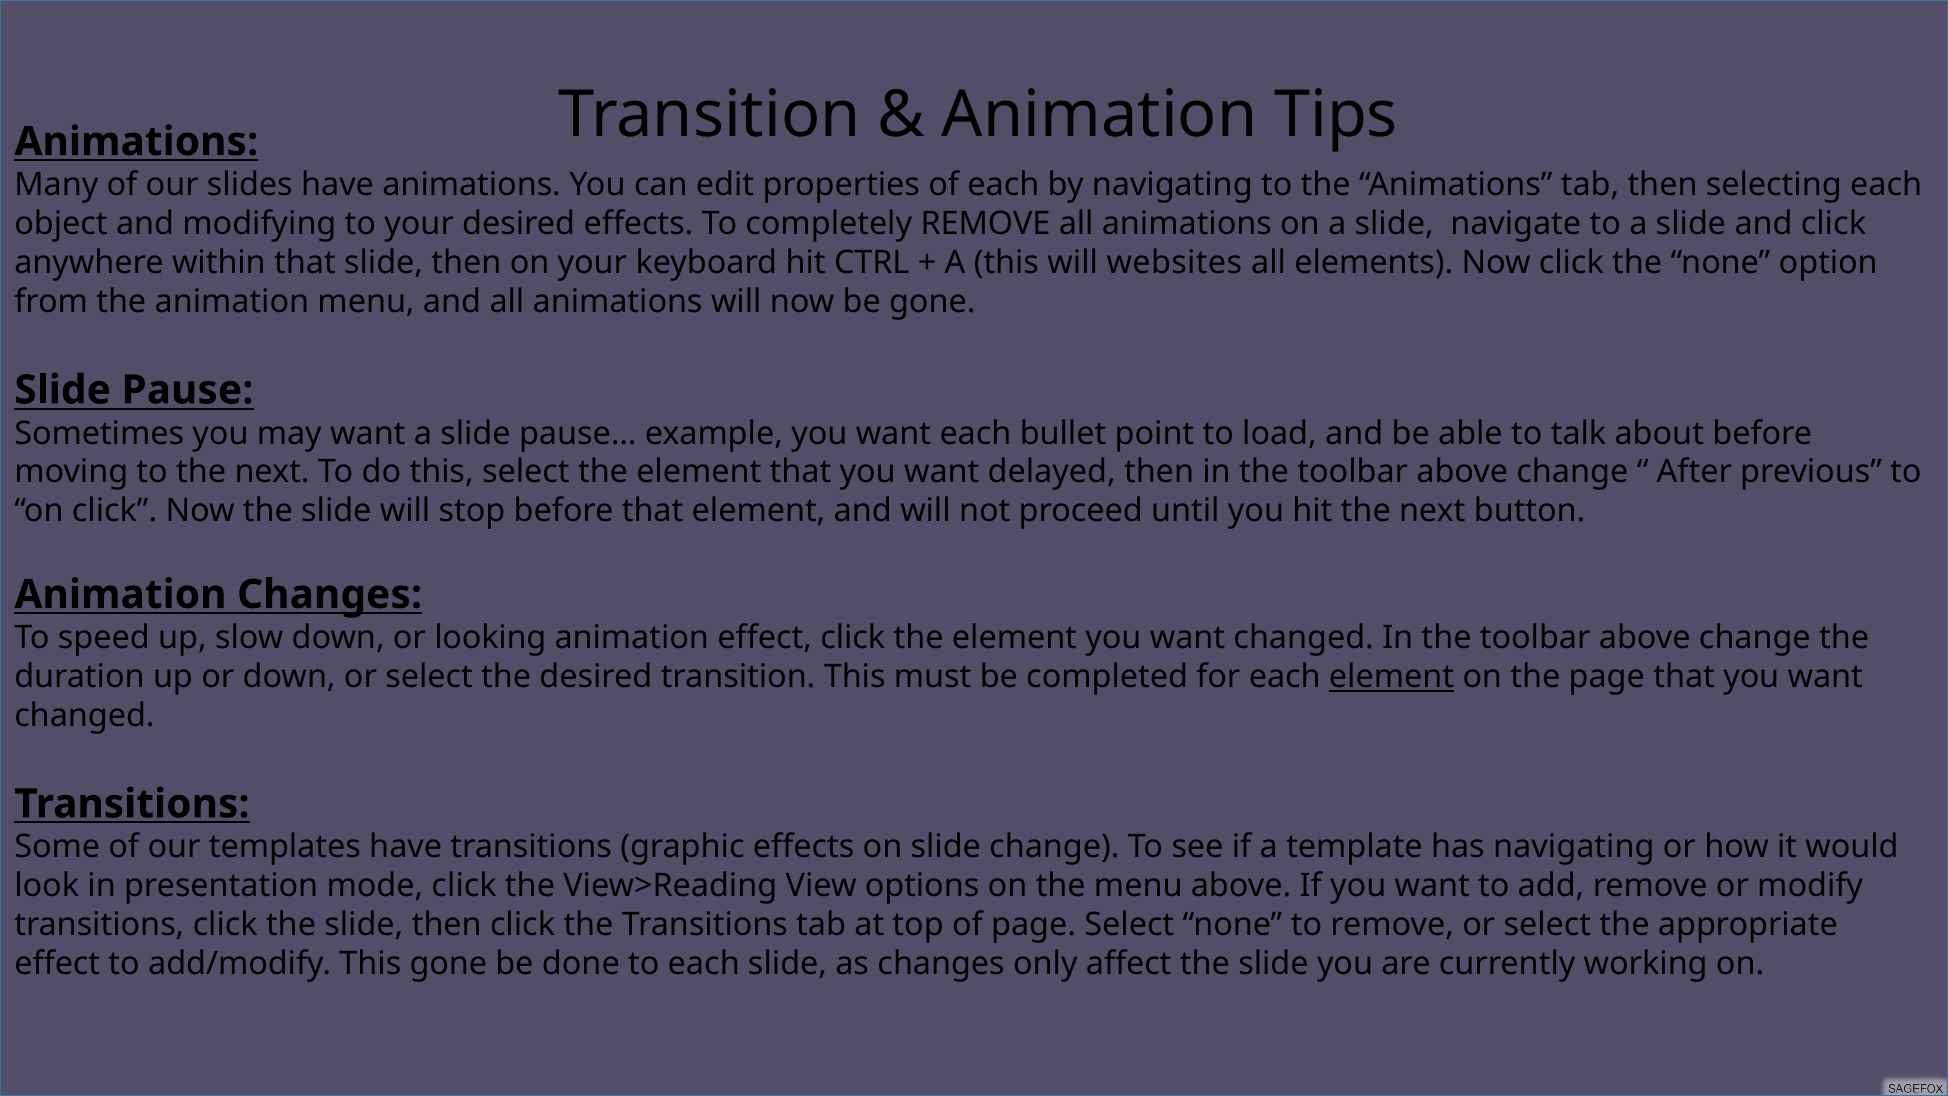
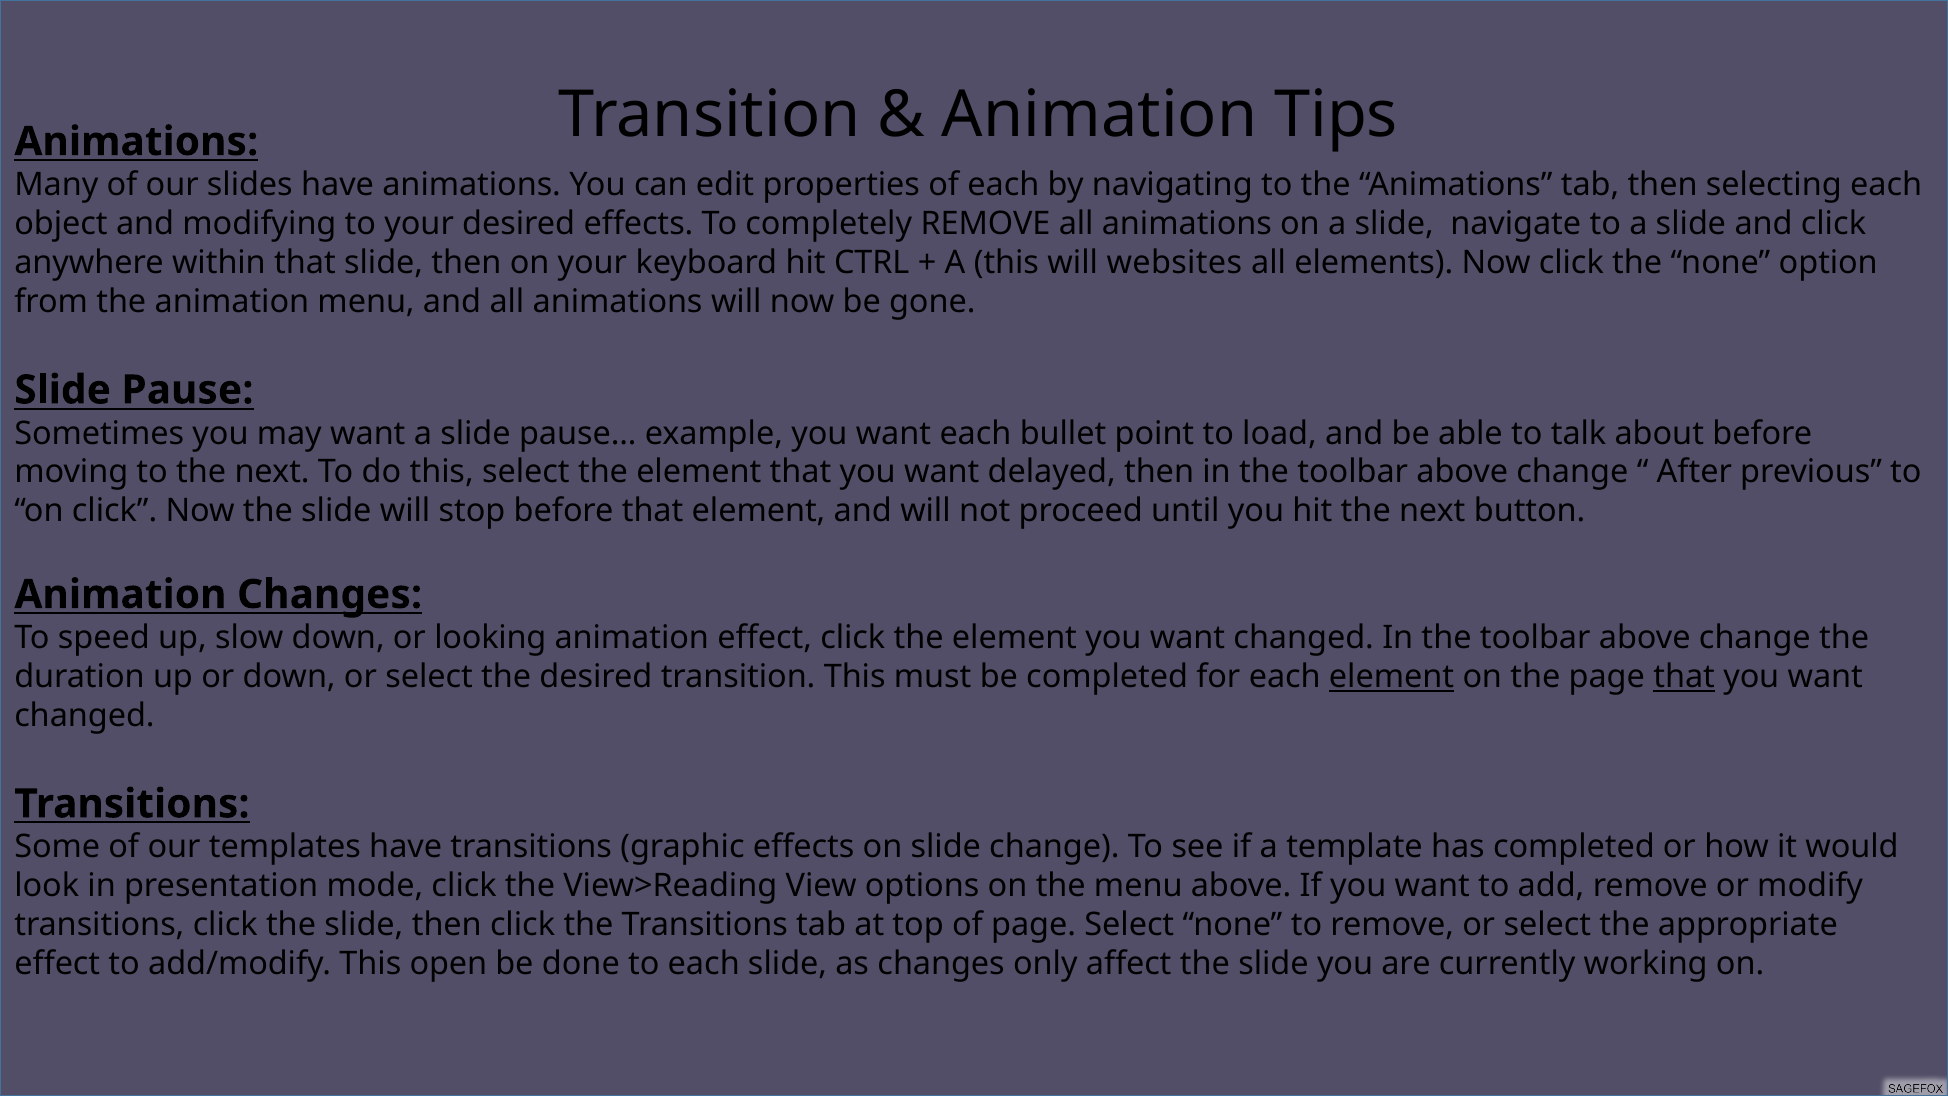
that at (1684, 677) underline: none -> present
has navigating: navigating -> completed
This gone: gone -> open
